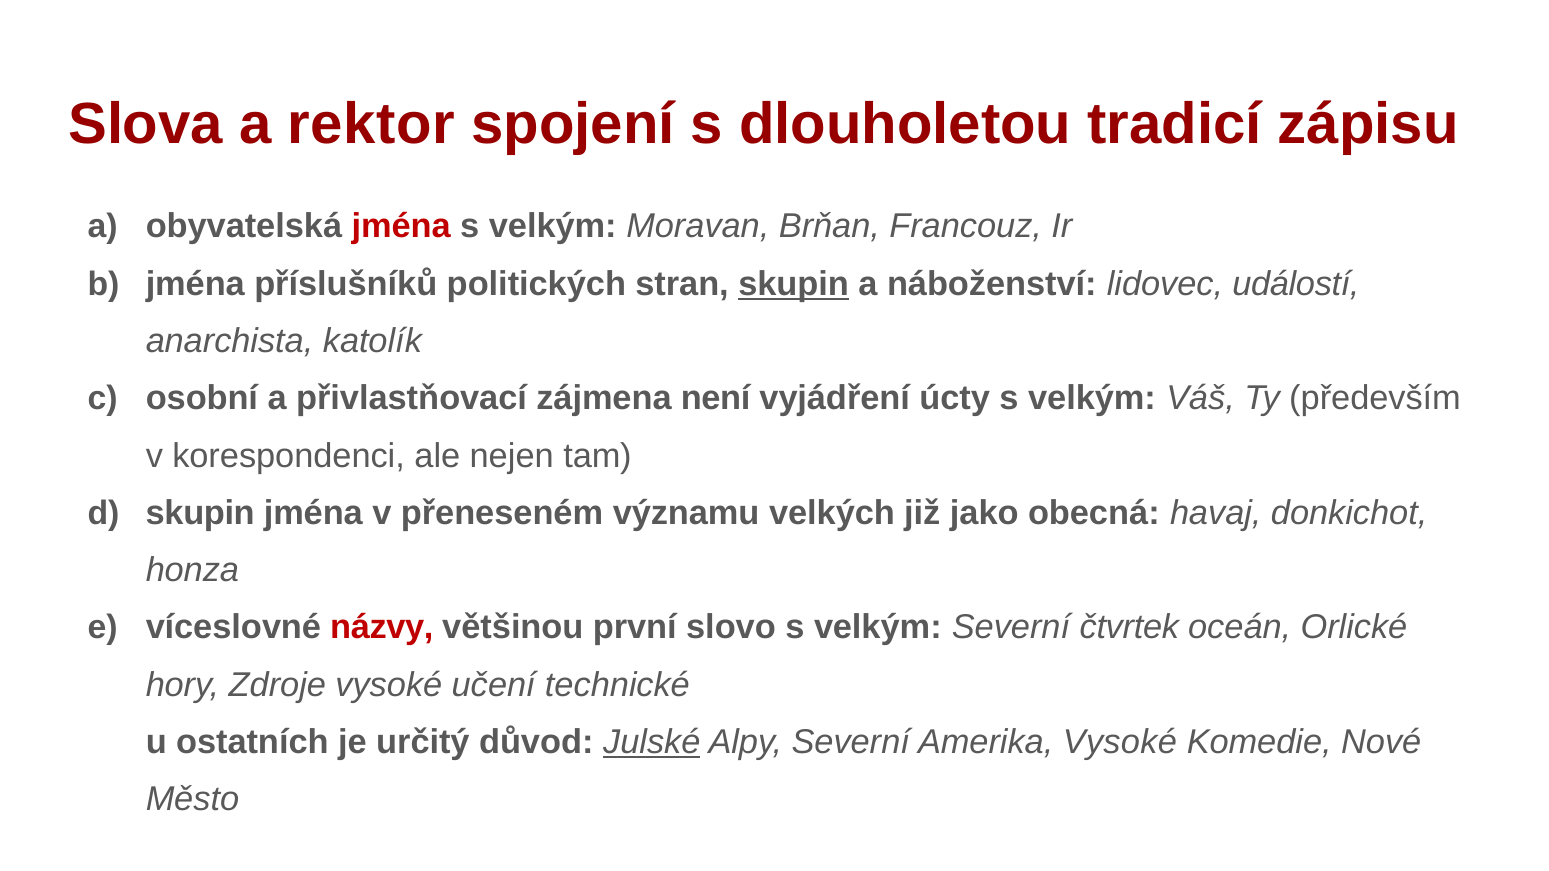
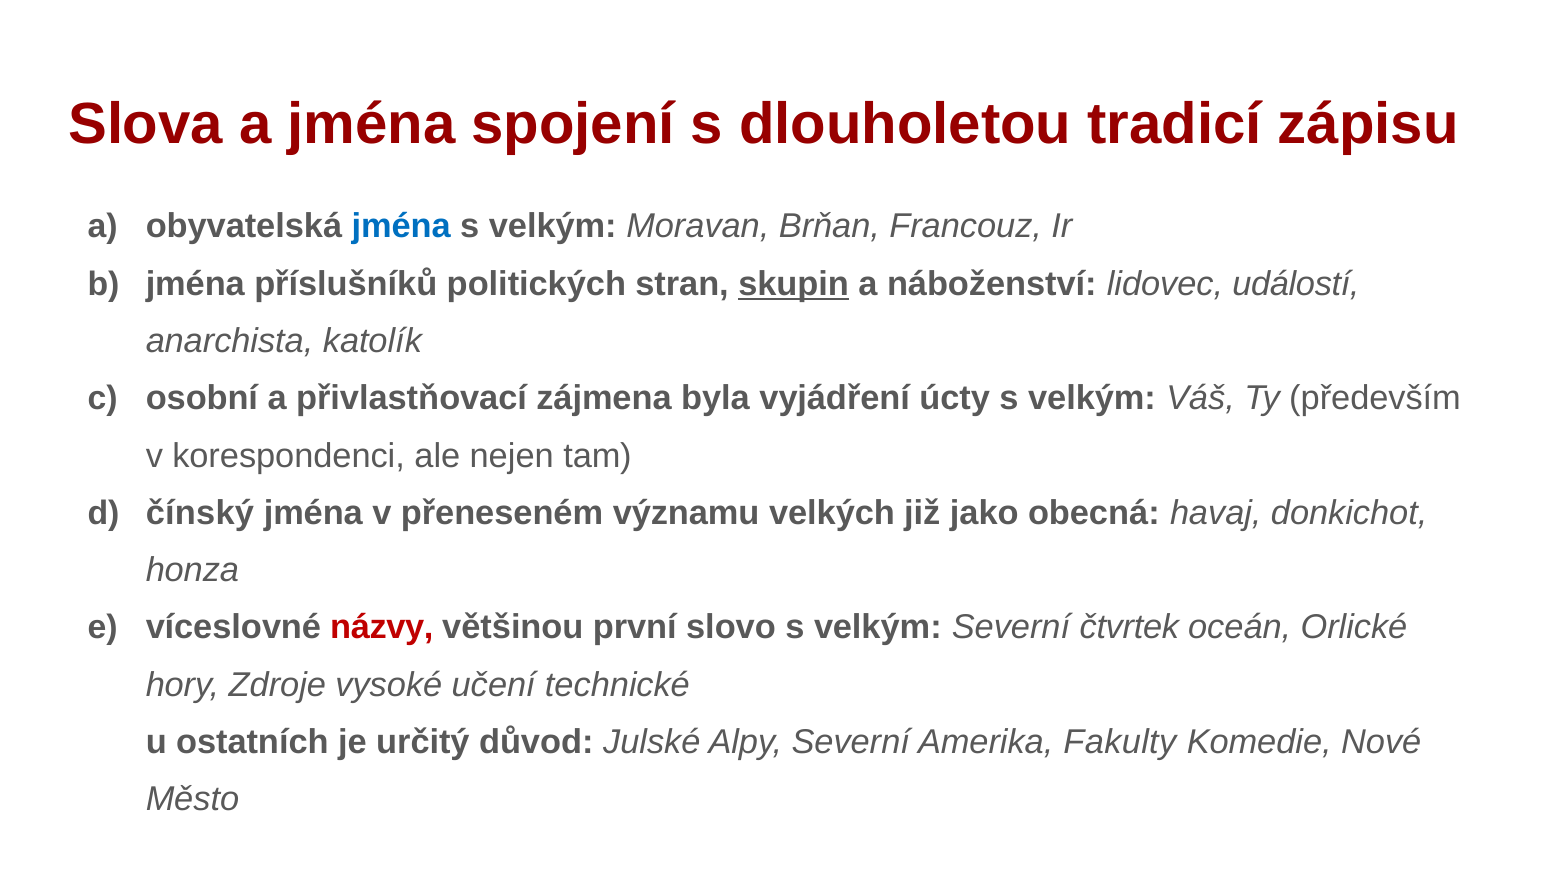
a rektor: rektor -> jména
jména at (401, 227) colour: red -> blue
není: není -> byla
skupin at (200, 513): skupin -> čínský
Julské underline: present -> none
Amerika Vysoké: Vysoké -> Fakulty
